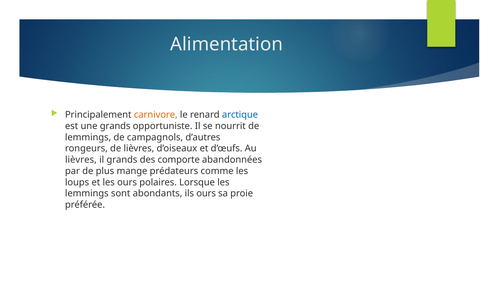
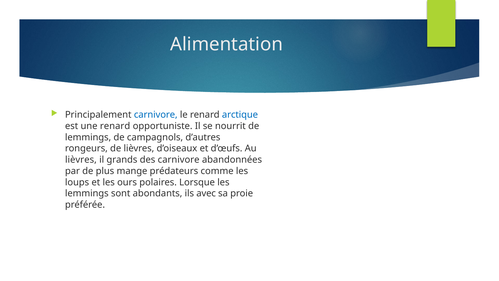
carnivore at (156, 115) colour: orange -> blue
une grands: grands -> renard
des comporte: comporte -> carnivore
ils ours: ours -> avec
